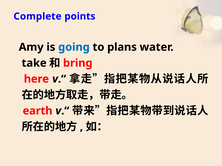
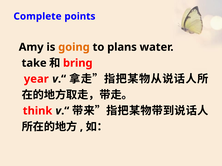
going colour: blue -> orange
here: here -> year
earth: earth -> think
